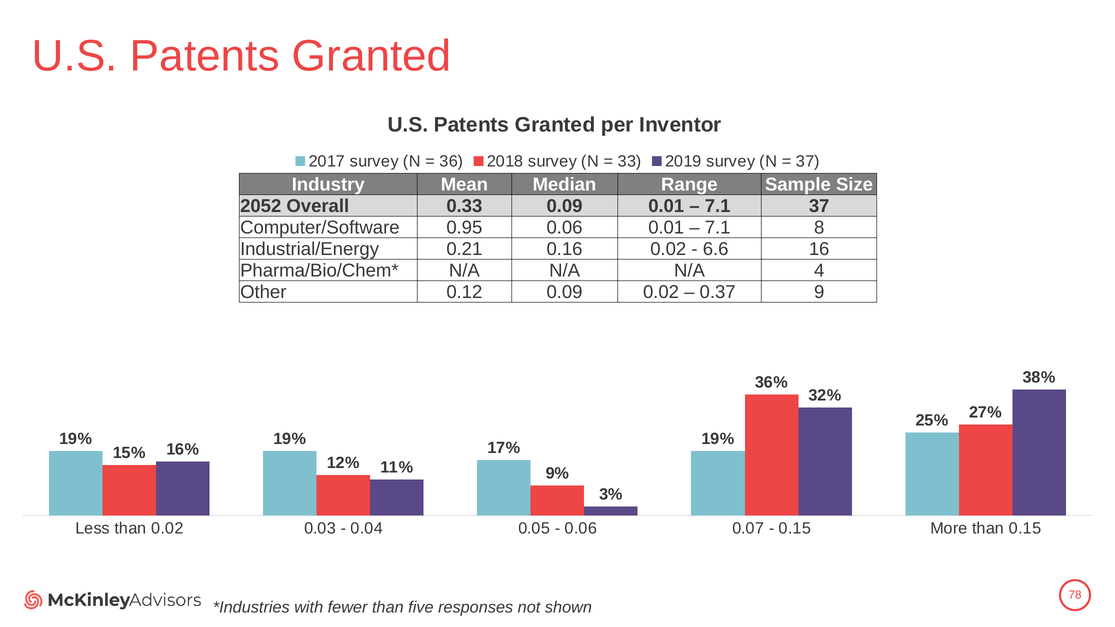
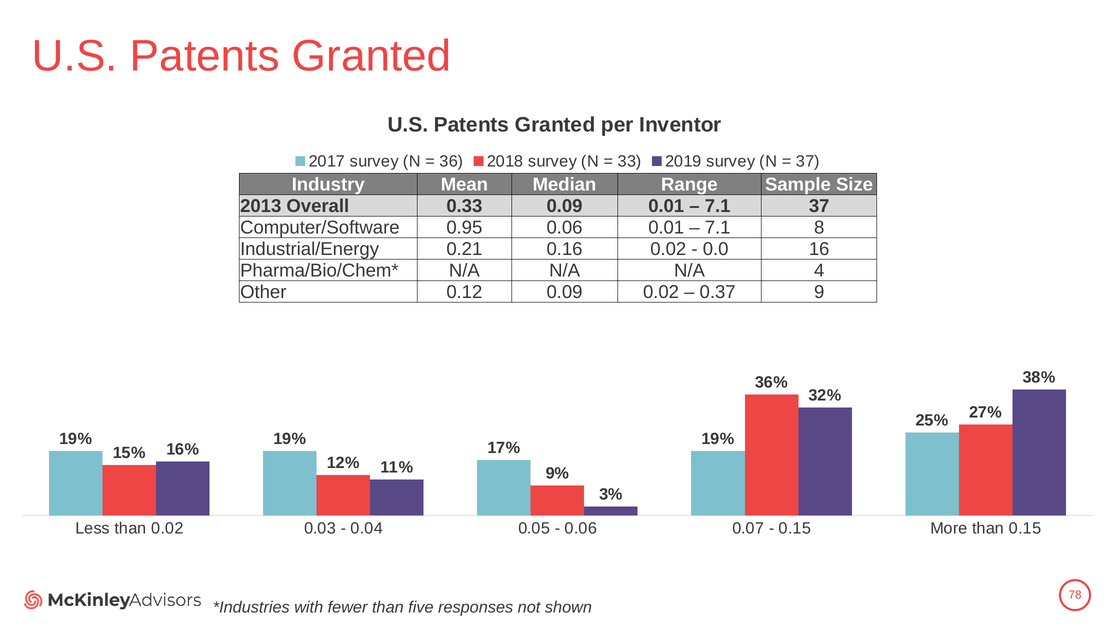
2052: 2052 -> 2013
6.6: 6.6 -> 0.0
